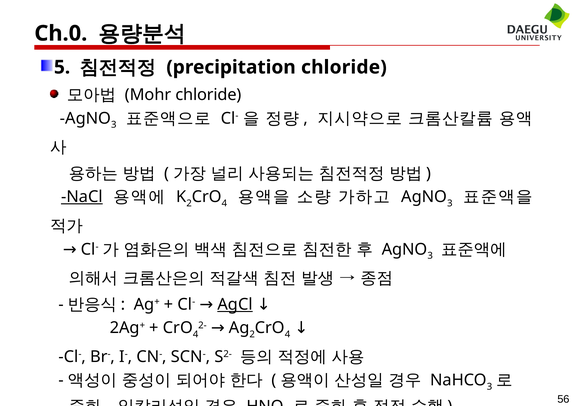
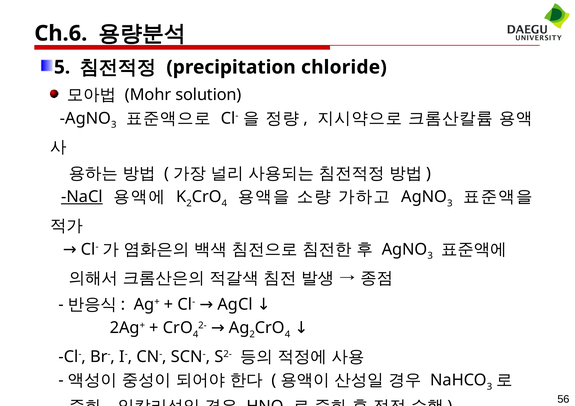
Ch.0: Ch.0 -> Ch.6
Mohr chloride: chloride -> solution
AgCl underline: present -> none
